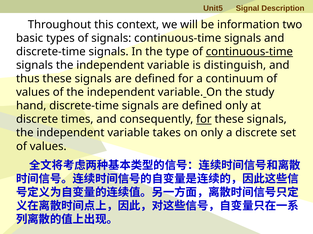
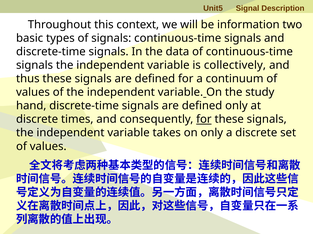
type: type -> data
continuous-time at (249, 52) underline: present -> none
distinguish: distinguish -> collectively
